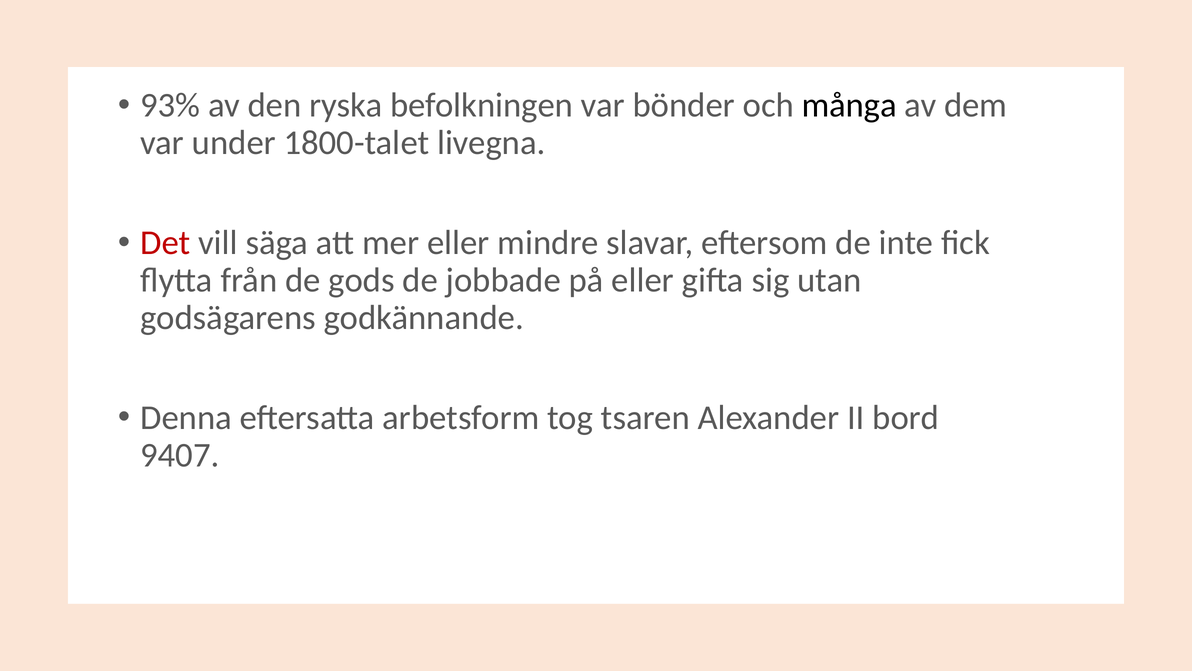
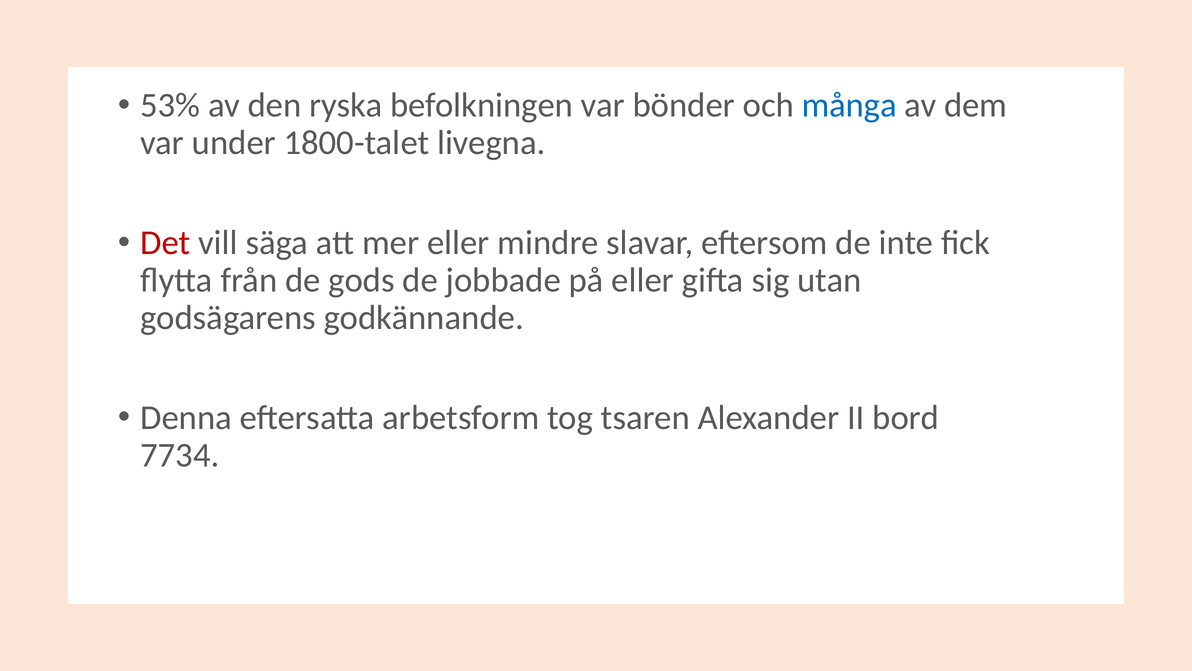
93%: 93% -> 53%
många colour: black -> blue
9407: 9407 -> 7734
